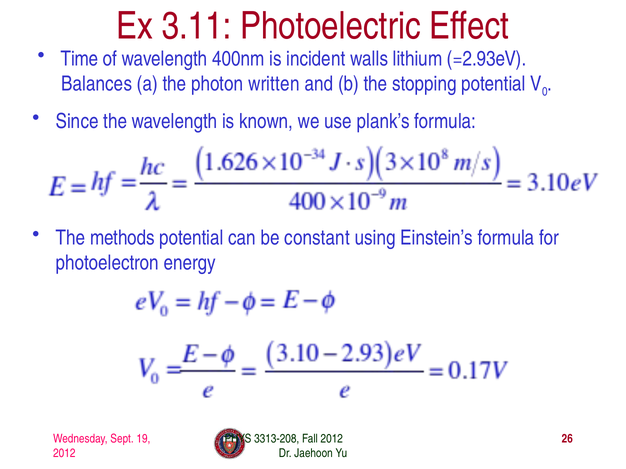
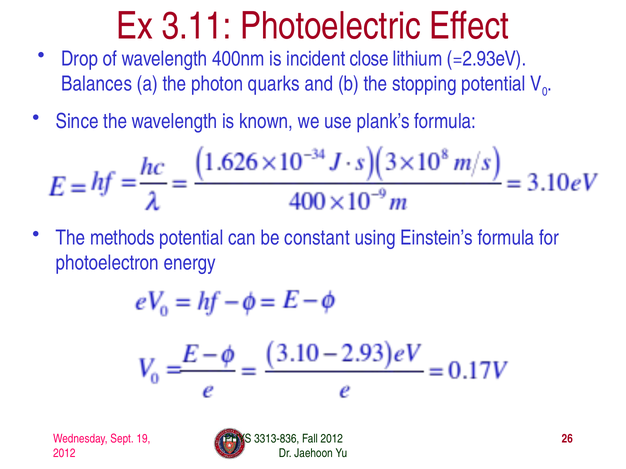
Time: Time -> Drop
walls: walls -> close
written: written -> quarks
3313-208: 3313-208 -> 3313-836
